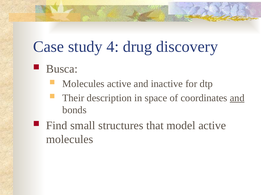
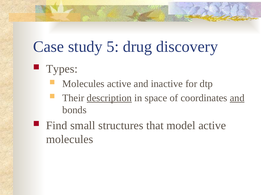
4: 4 -> 5
Busca: Busca -> Types
description underline: none -> present
